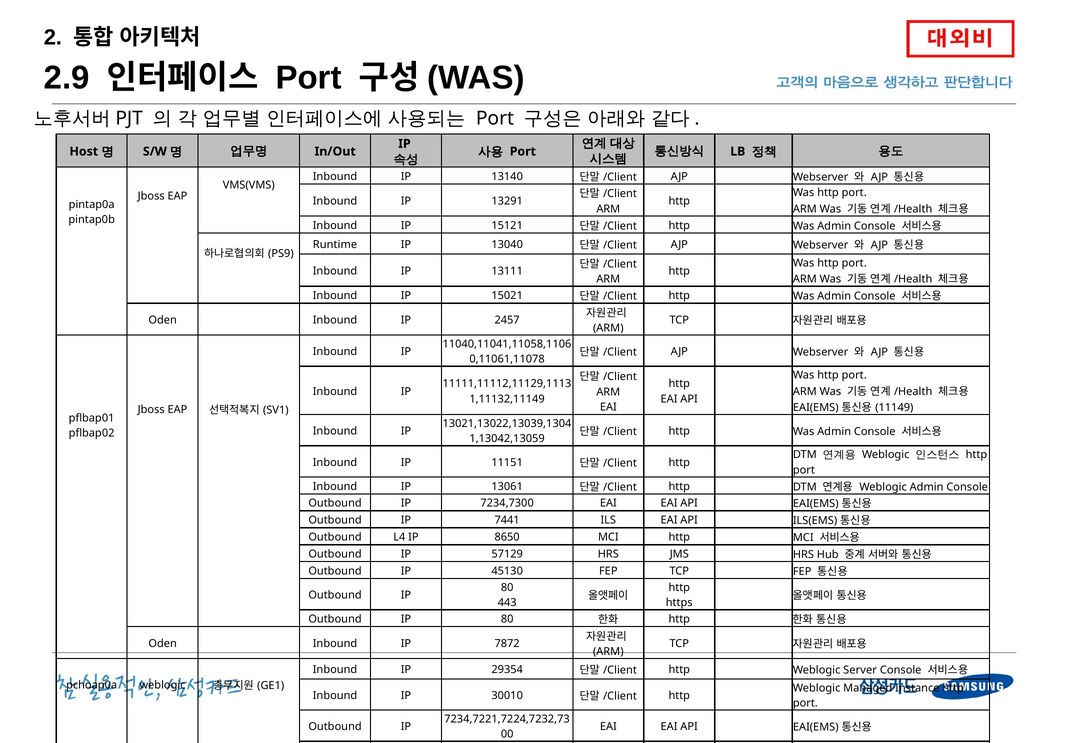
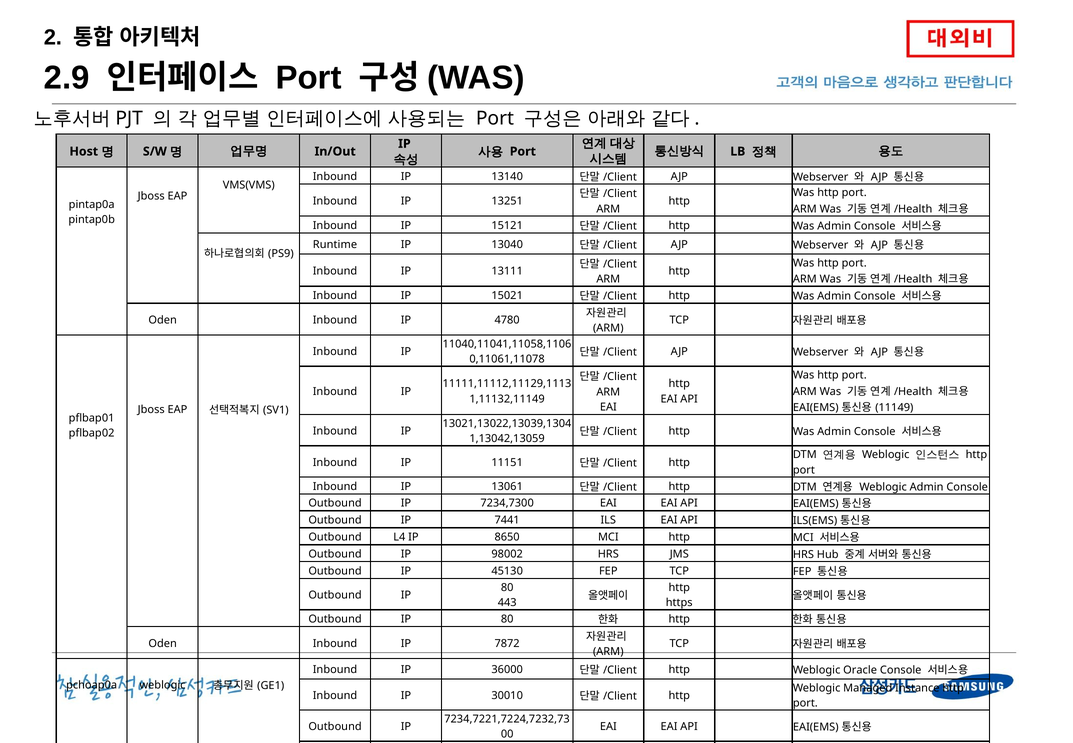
13291: 13291 -> 13251
2457: 2457 -> 4780
57129: 57129 -> 98002
29354: 29354 -> 36000
Server: Server -> Oracle
